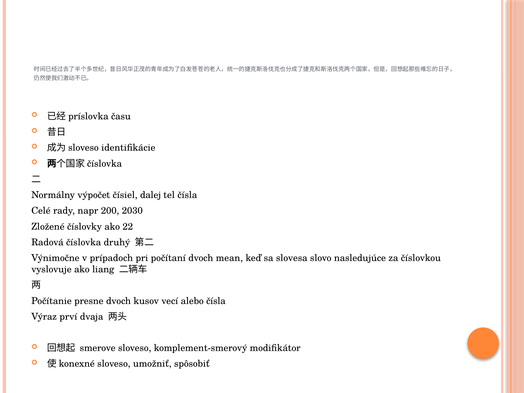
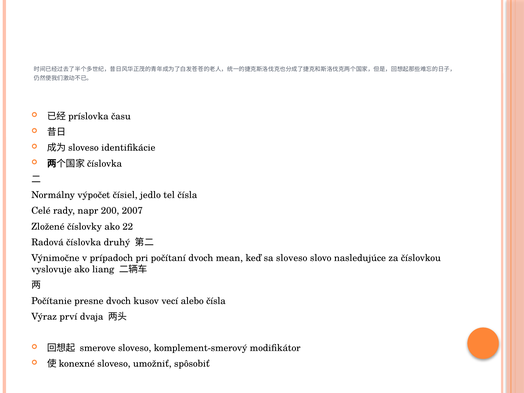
dalej: dalej -> jedlo
2030: 2030 -> 2007
sa slovesa: slovesa -> sloveso
